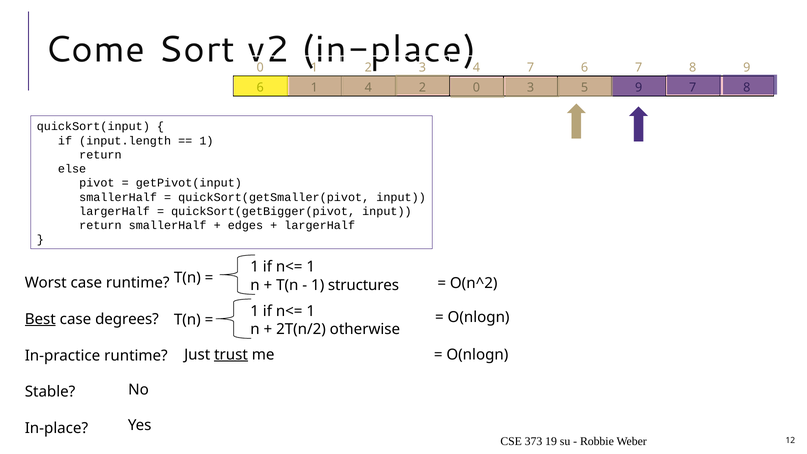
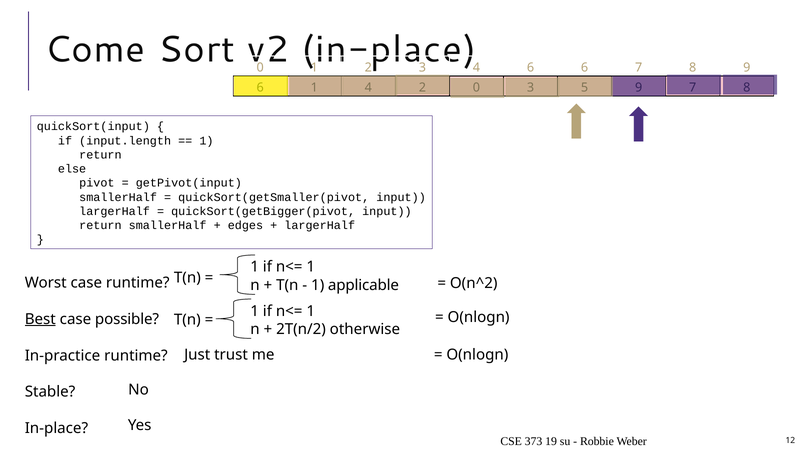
4 7: 7 -> 6
structures: structures -> applicable
degrees: degrees -> possible
trust underline: present -> none
